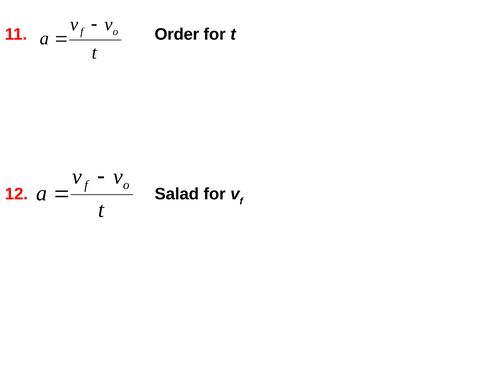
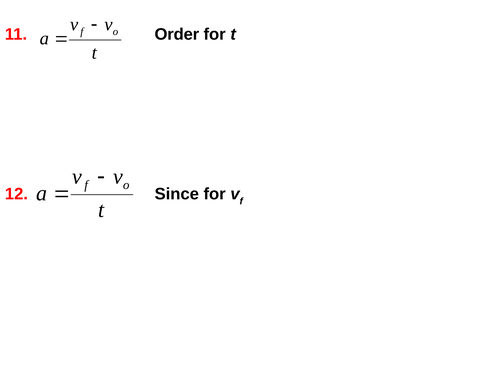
Salad: Salad -> Since
